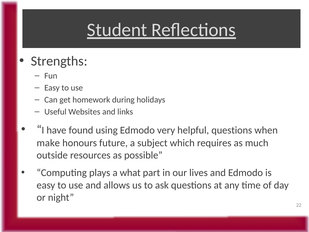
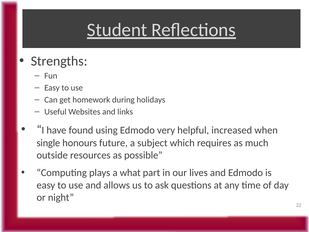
helpful questions: questions -> increased
make: make -> single
